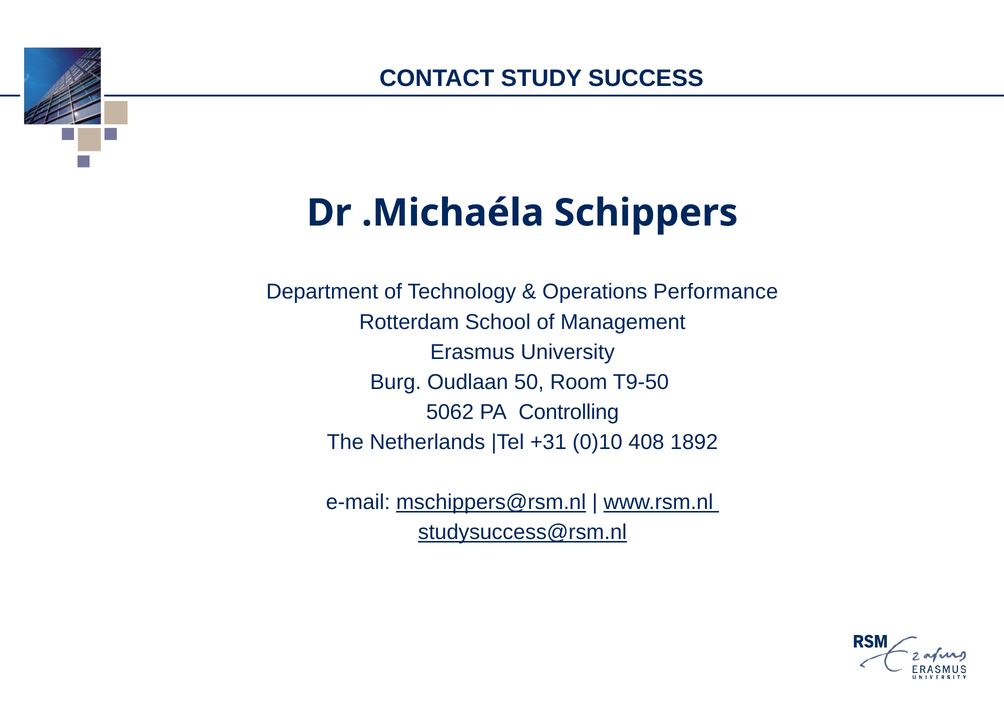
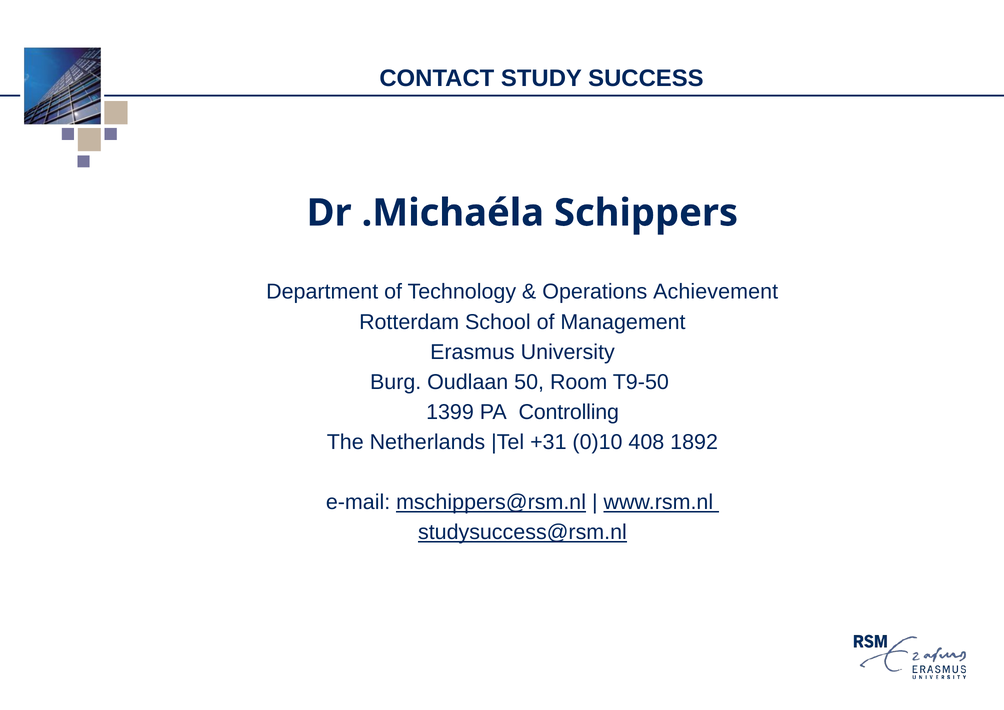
Performance: Performance -> Achievement
5062: 5062 -> 1399
